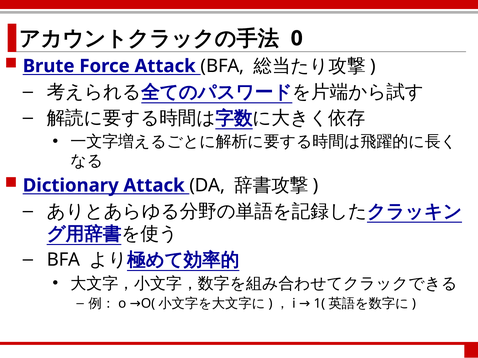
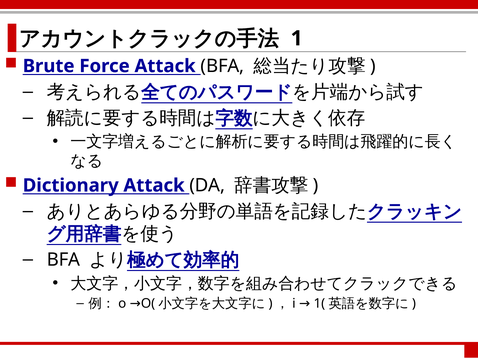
0: 0 -> 1
